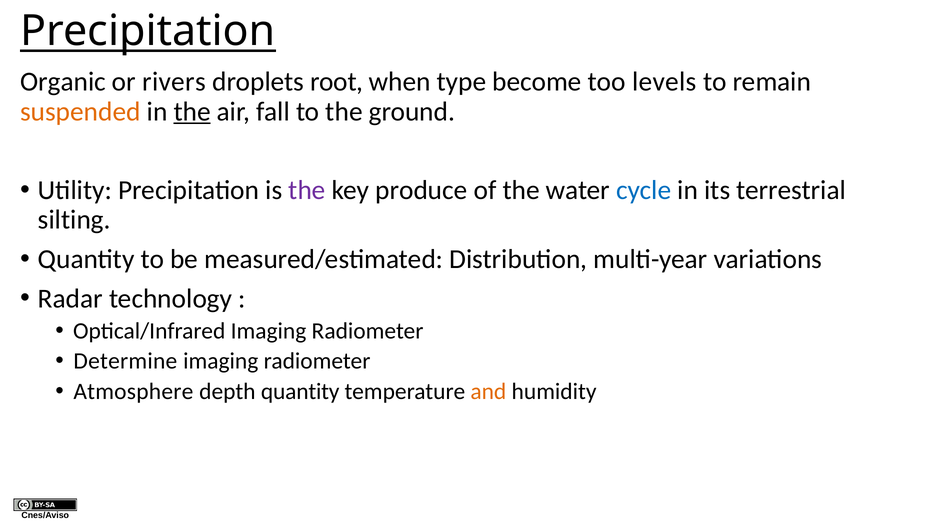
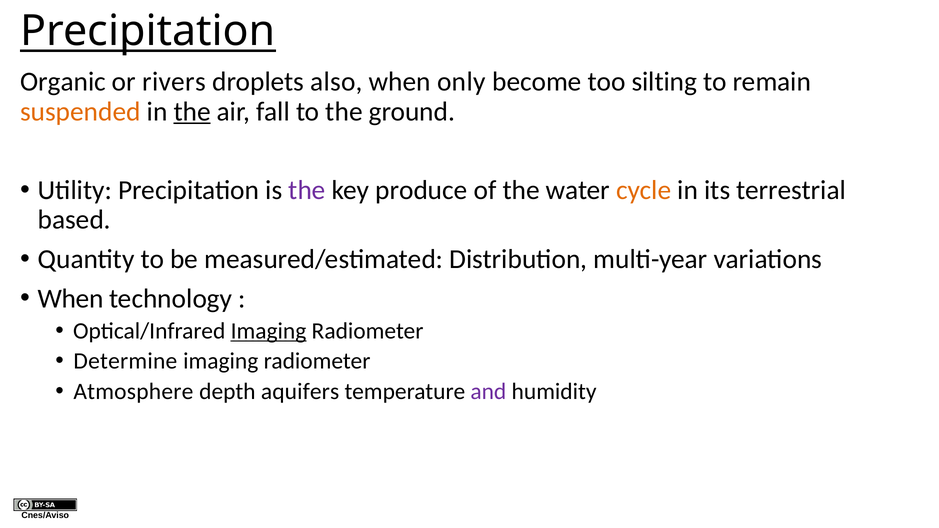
root: root -> also
type: type -> only
levels: levels -> silting
cycle colour: blue -> orange
silting: silting -> based
Radar at (70, 299): Radar -> When
Imaging at (268, 331) underline: none -> present
depth quantity: quantity -> aquifers
and colour: orange -> purple
